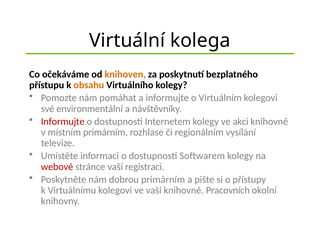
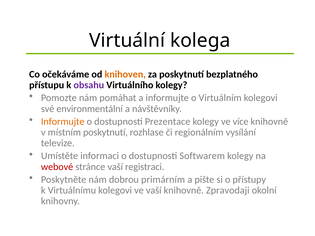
obsahu colour: orange -> purple
Informujte at (63, 122) colour: red -> orange
Internetem: Internetem -> Prezentace
akci: akci -> více
místním primárním: primárním -> poskytnutí
Pracovních: Pracovních -> Zpravodaji
